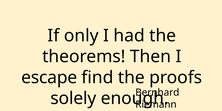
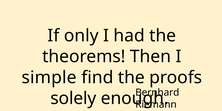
escape: escape -> simple
